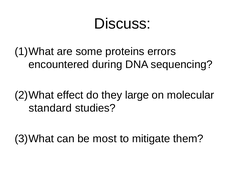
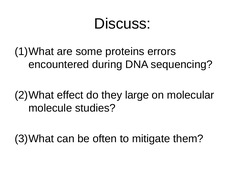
standard: standard -> molecule
most: most -> often
